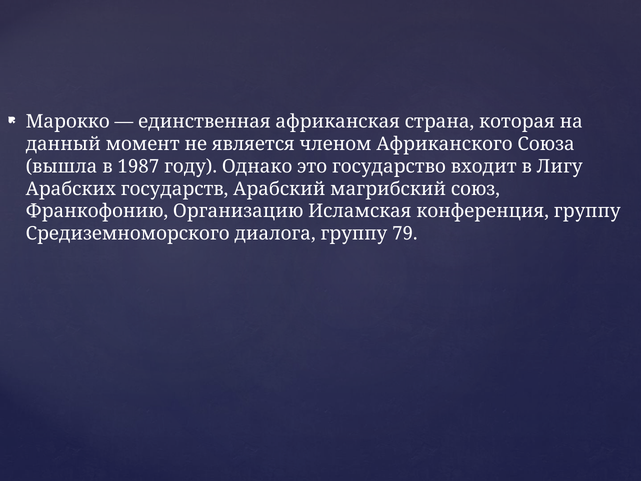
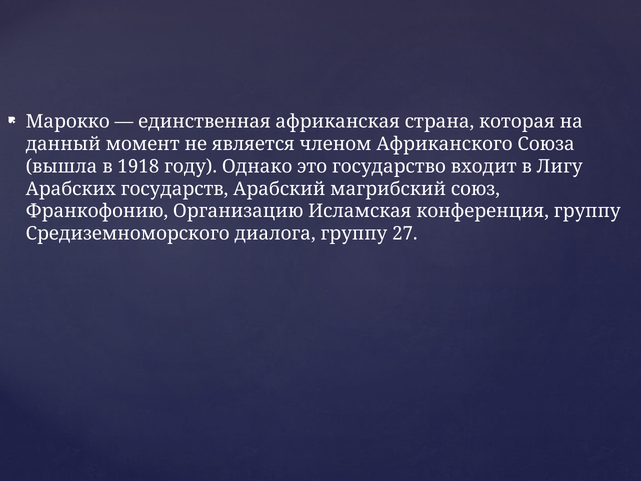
1987: 1987 -> 1918
79: 79 -> 27
